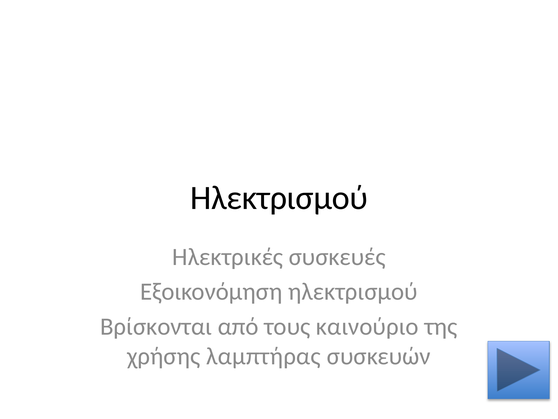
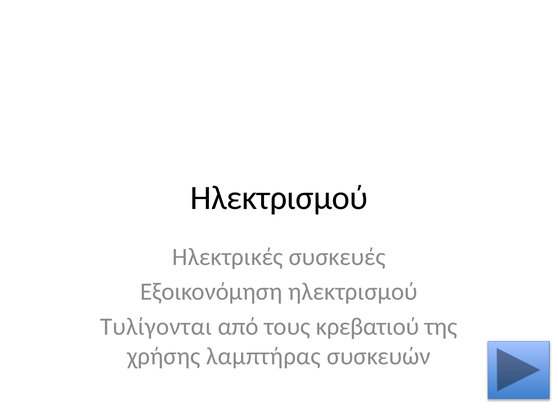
Βρίσκονται: Βρίσκονται -> Τυλίγονται
καινούριο: καινούριο -> κρεβατιού
